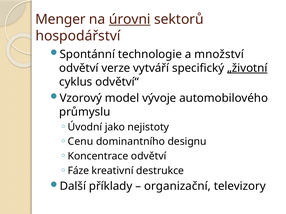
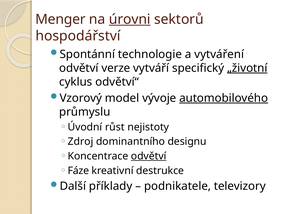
množství: množství -> vytváření
automobilového underline: none -> present
jako: jako -> růst
Cenu: Cenu -> Zdroj
odvětví at (149, 156) underline: none -> present
organizační: organizační -> podnikatele
